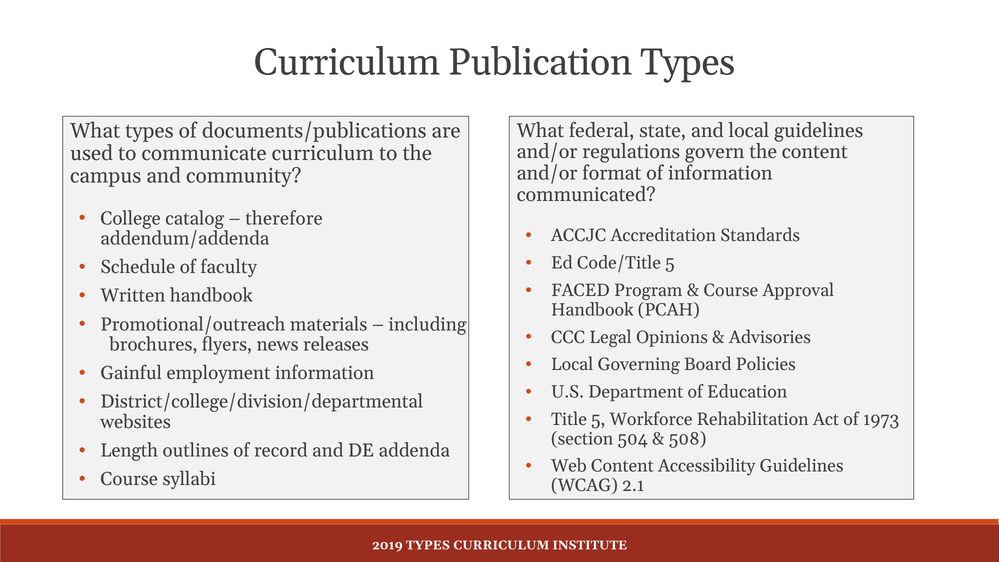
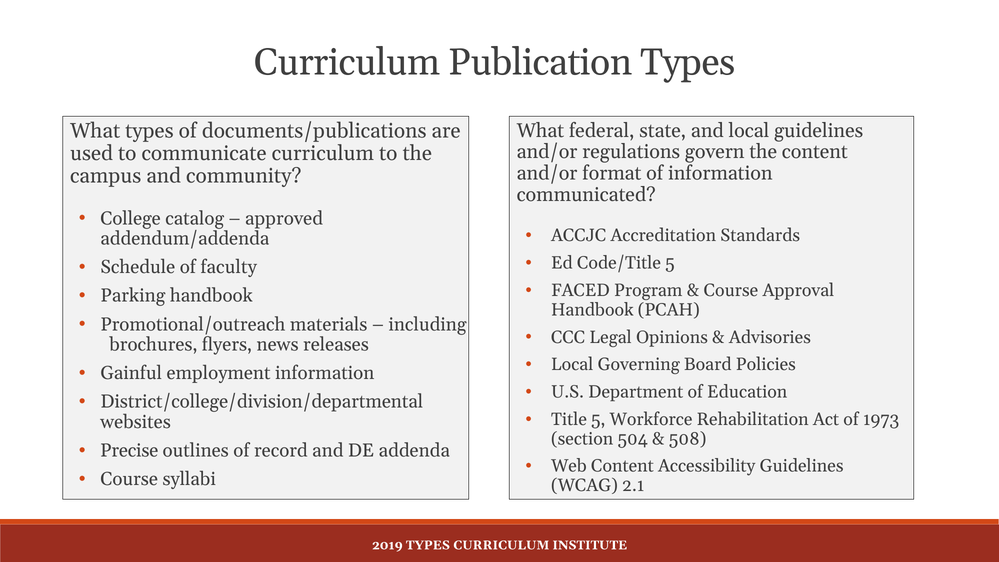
therefore: therefore -> approved
Written: Written -> Parking
Length: Length -> Precise
